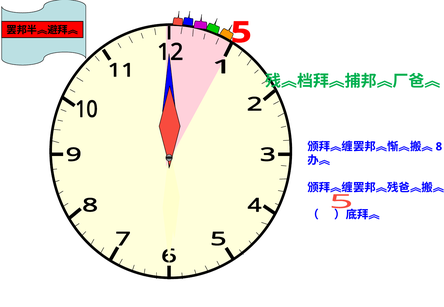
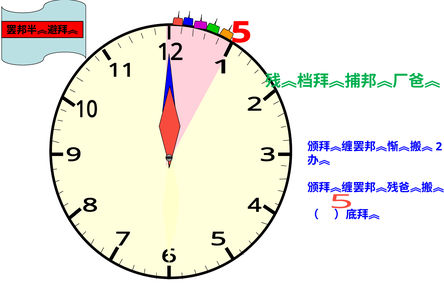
8: 8 -> 2
